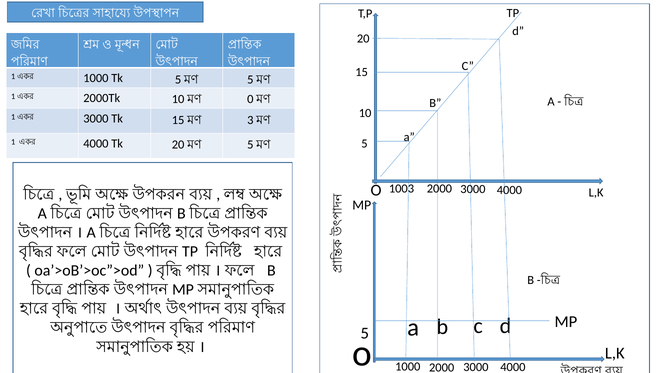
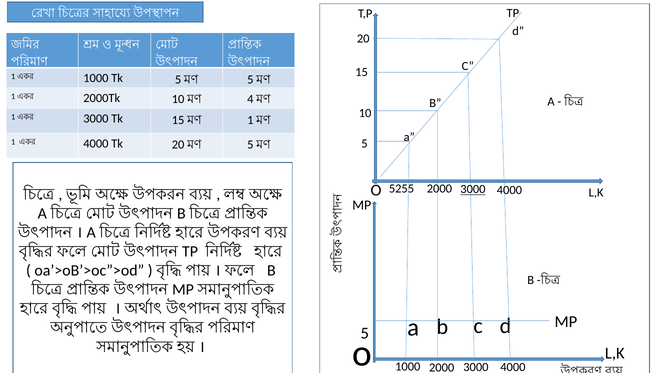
0: 0 -> 4
3 at (250, 120): 3 -> 1
1003: 1003 -> 5255
3000 at (473, 189) underline: none -> present
